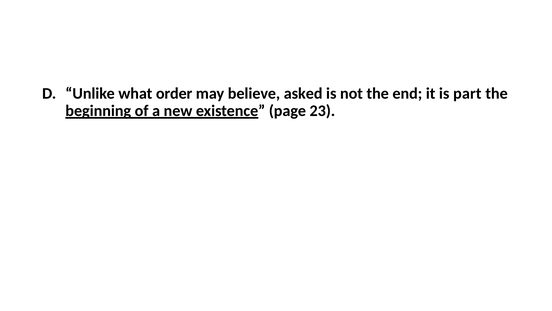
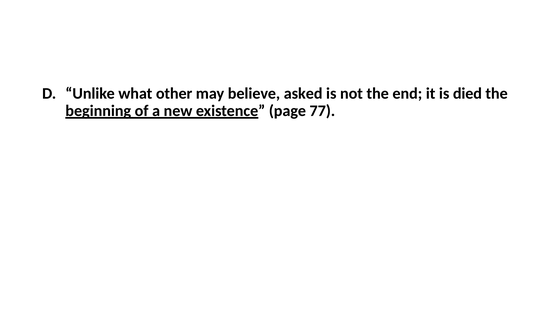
order: order -> other
part: part -> died
23: 23 -> 77
